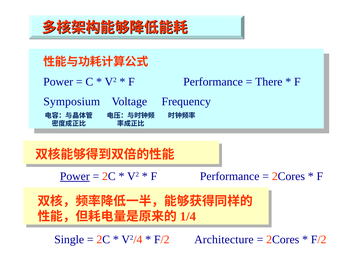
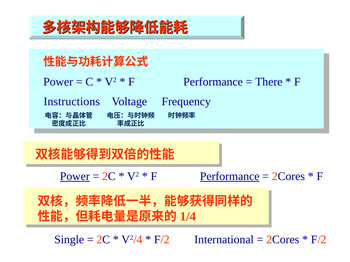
Symposium: Symposium -> Instructions
Performance at (230, 177) underline: none -> present
Architecture: Architecture -> International
